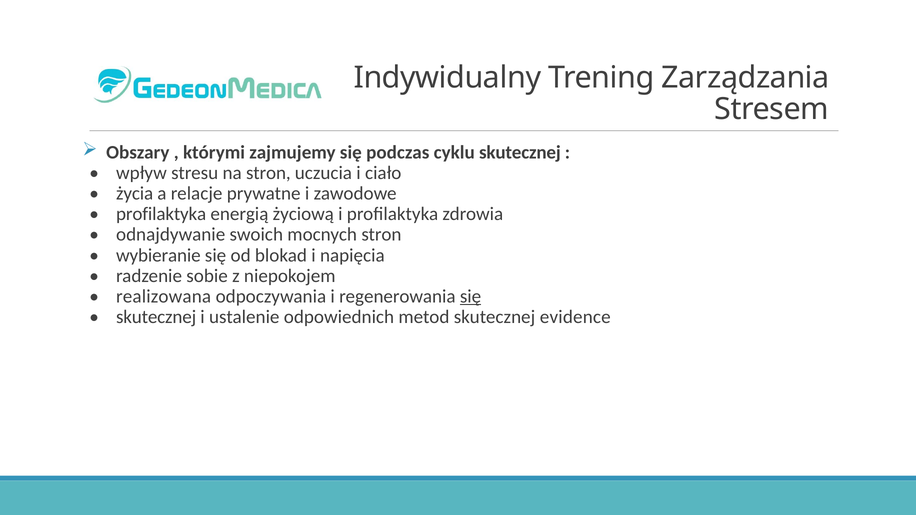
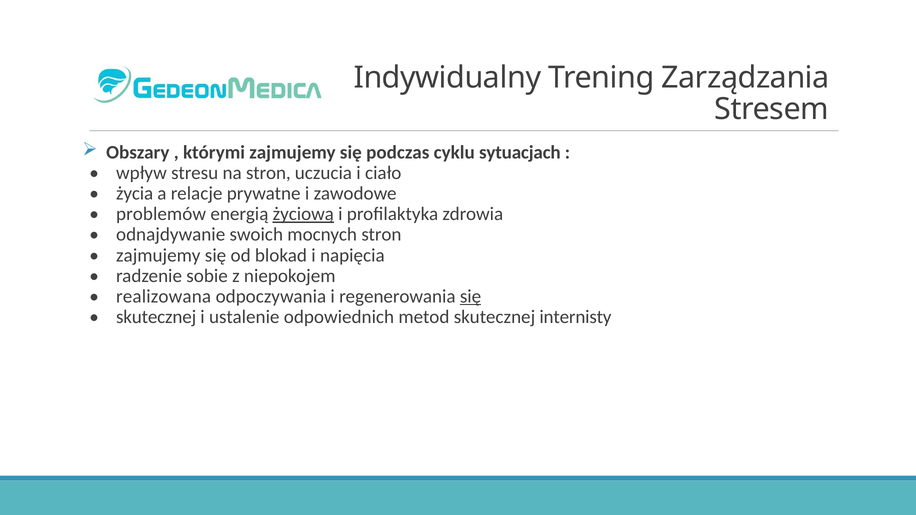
cyklu skutecznej: skutecznej -> sytuacjach
profilaktyka at (161, 214): profilaktyka -> problemów
życiową underline: none -> present
wybieranie at (158, 255): wybieranie -> zajmujemy
evidence: evidence -> internisty
